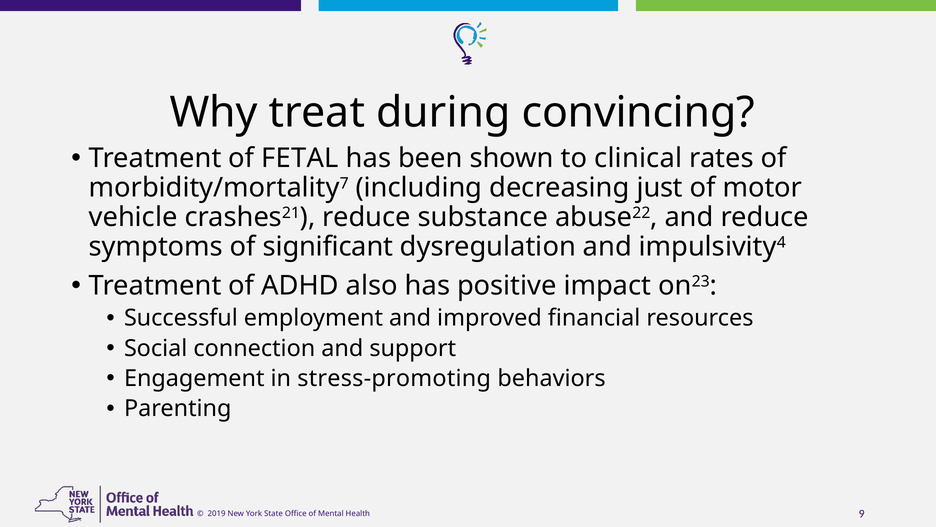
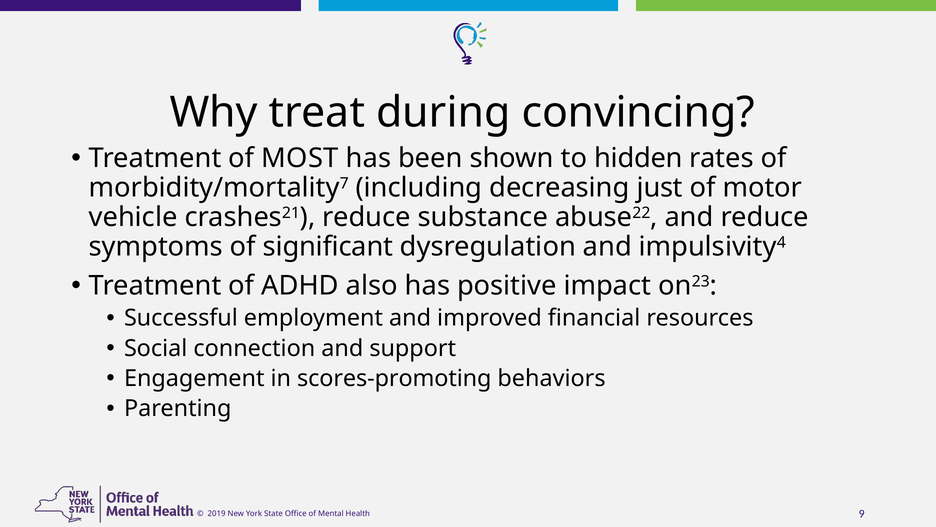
FETAL: FETAL -> MOST
clinical: clinical -> hidden
stress-promoting: stress-promoting -> scores-promoting
